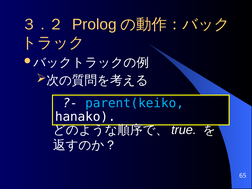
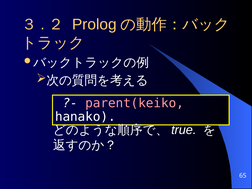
parent(keiko colour: light blue -> pink
